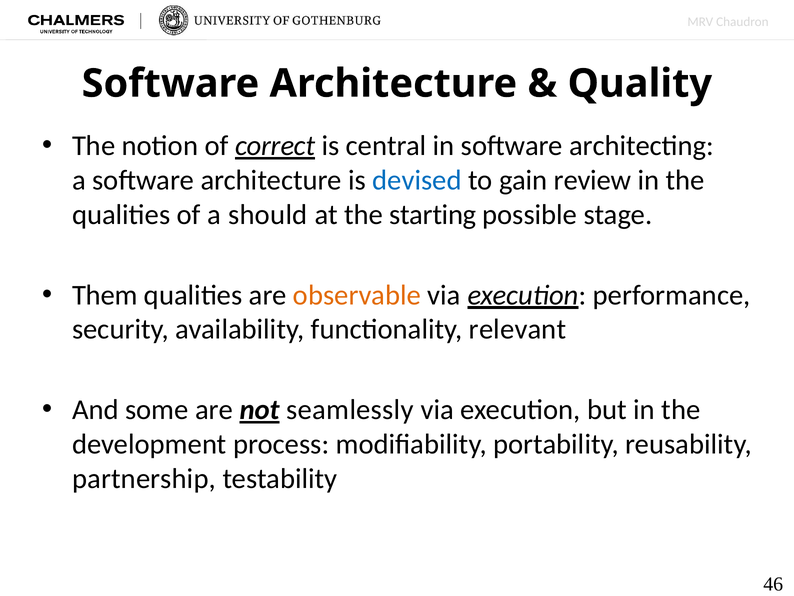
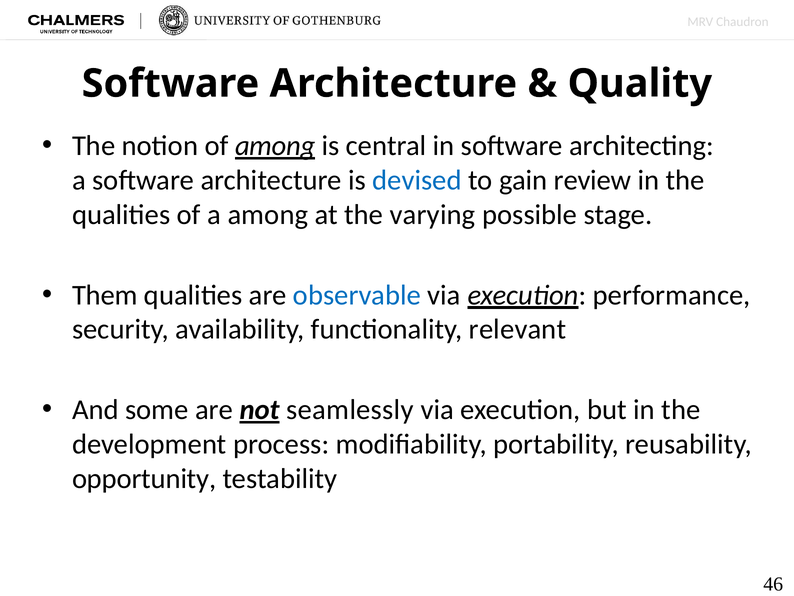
of correct: correct -> among
a should: should -> among
starting: starting -> varying
observable colour: orange -> blue
partnership: partnership -> opportunity
